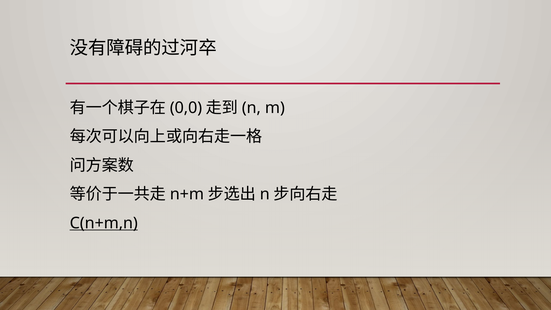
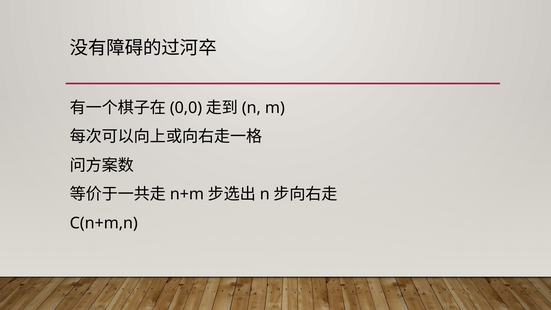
C(n+m,n underline: present -> none
